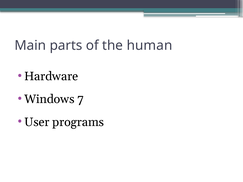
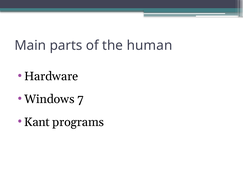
User: User -> Kant
